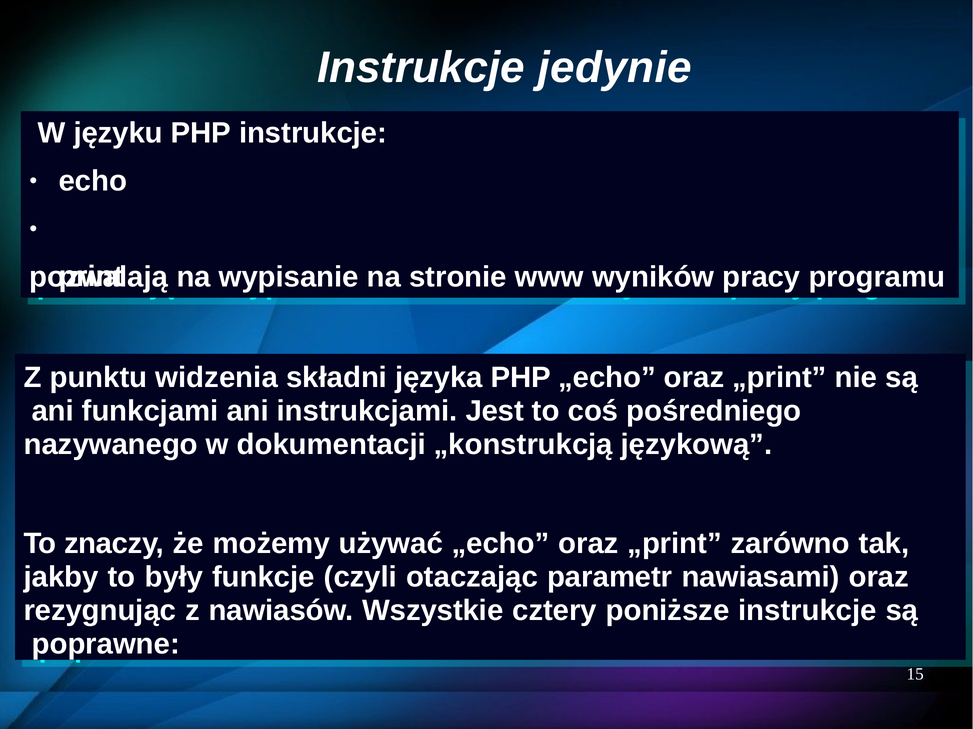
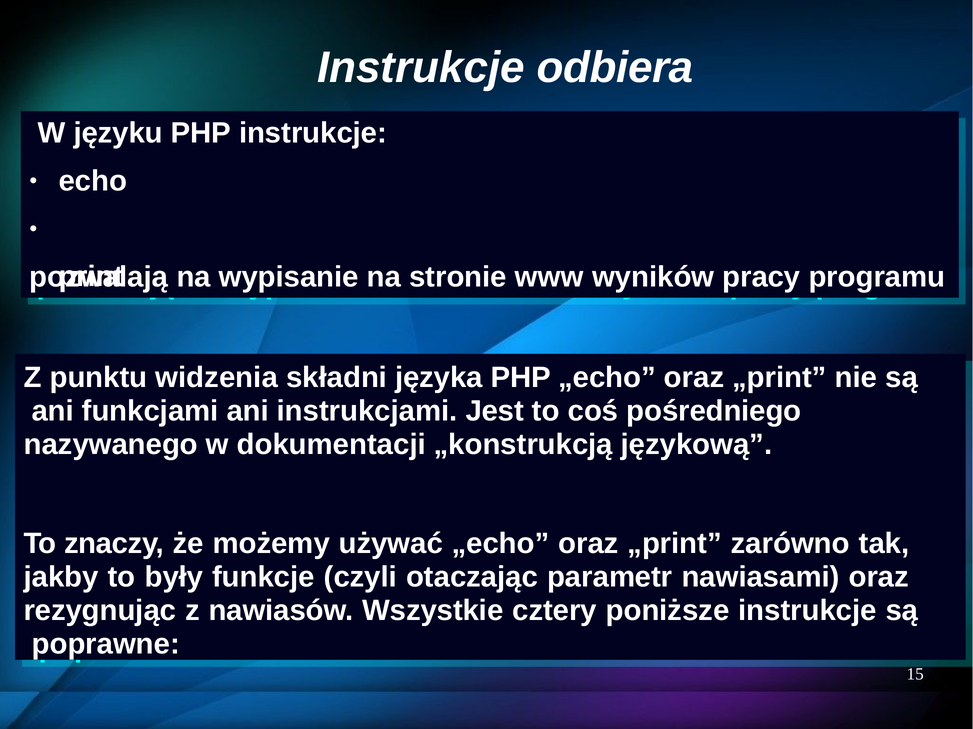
jedynie: jedynie -> odbiera
